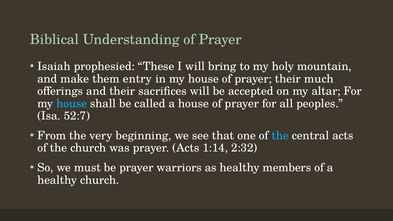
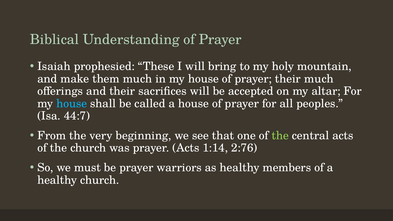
them entry: entry -> much
52:7: 52:7 -> 44:7
the at (280, 136) colour: light blue -> light green
2:32: 2:32 -> 2:76
